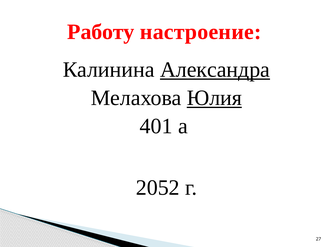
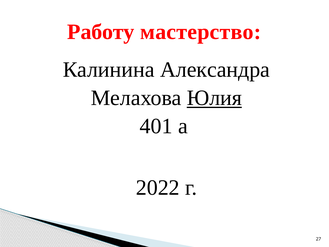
настроение: настроение -> мастерство
Александра underline: present -> none
2052: 2052 -> 2022
